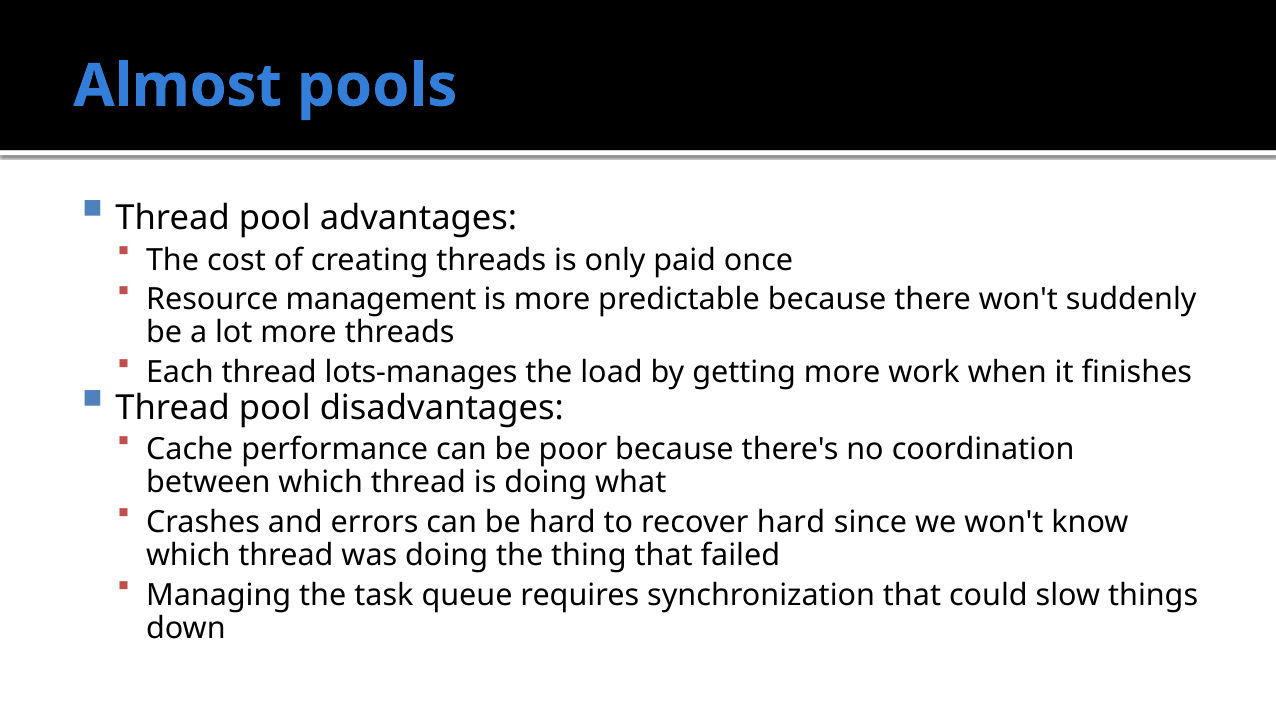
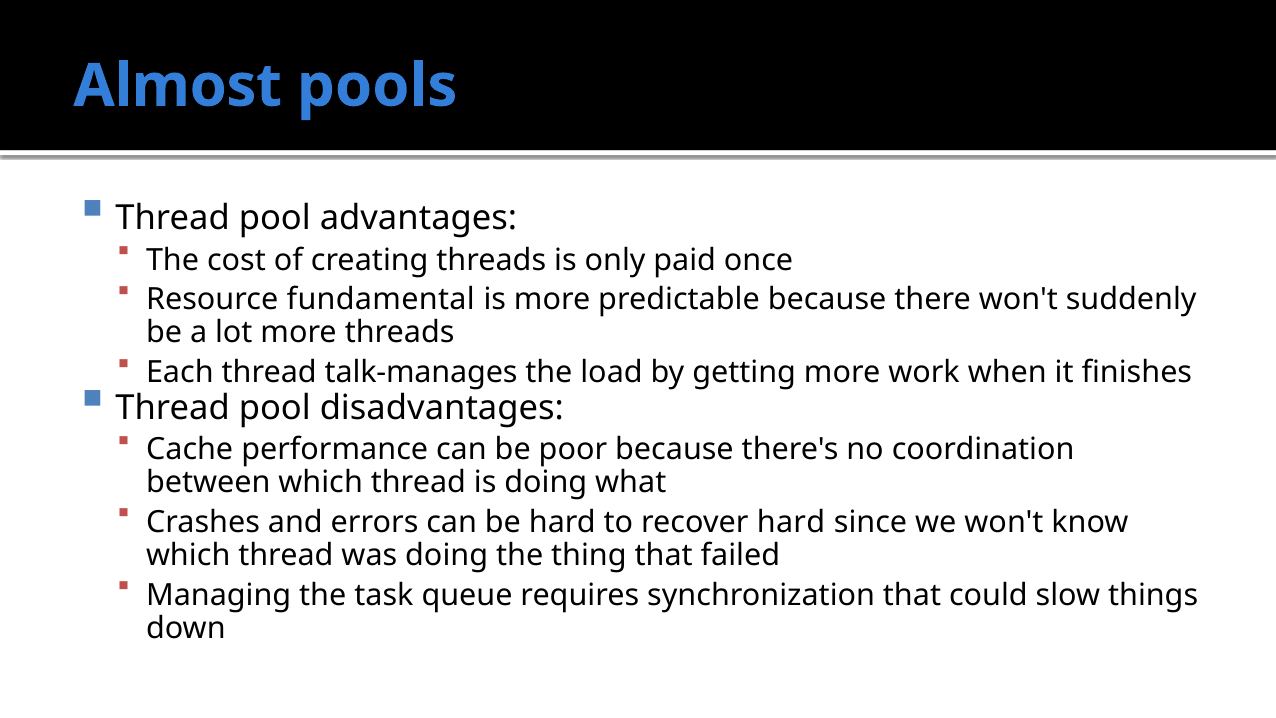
management: management -> fundamental
lots-manages: lots-manages -> talk-manages
